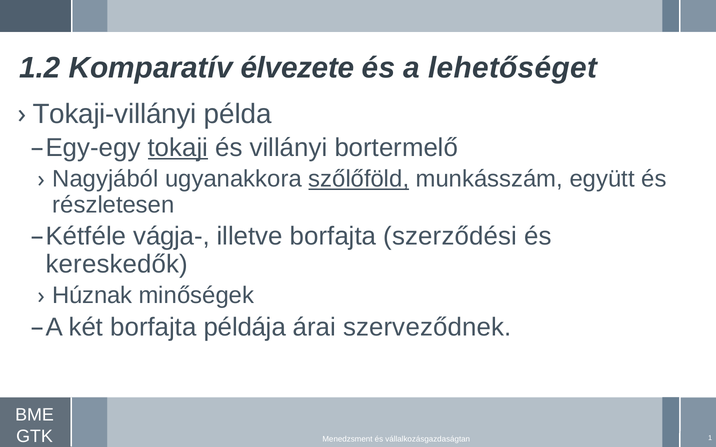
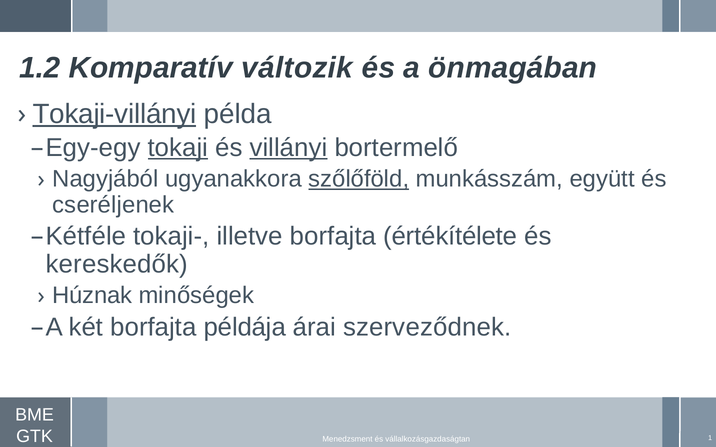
élvezete: élvezete -> változik
lehetőséget: lehetőséget -> önmagában
Tokaji-villányi underline: none -> present
villányi underline: none -> present
részletesen: részletesen -> cseréljenek
vágja-: vágja- -> tokaji-
szerződési: szerződési -> értékítélete
